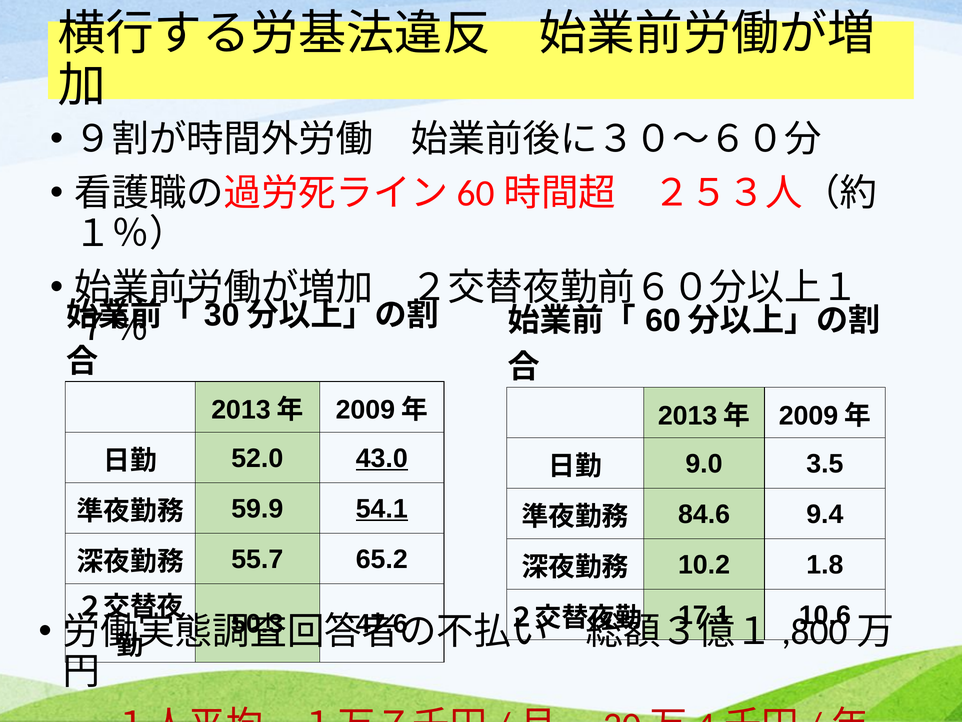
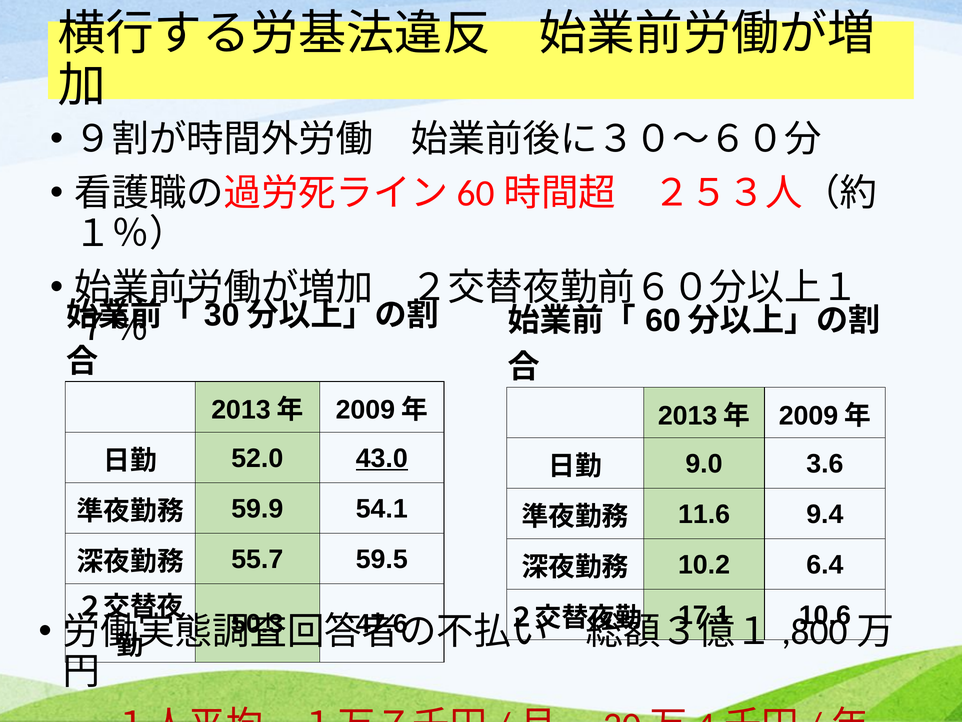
3.5: 3.5 -> 3.6
54.1 underline: present -> none
84.6: 84.6 -> 11.6
65.2: 65.2 -> 59.5
1.8: 1.8 -> 6.4
